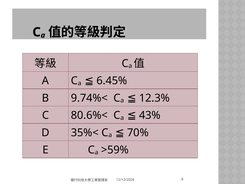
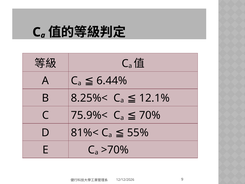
6.45%: 6.45% -> 6.44%
9.74%<: 9.74%< -> 8.25%<
12.3%: 12.3% -> 12.1%
80.6%<: 80.6%< -> 75.9%<
43%: 43% -> 70%
35%<: 35%< -> 81%<
70%: 70% -> 55%
>59%: >59% -> >70%
